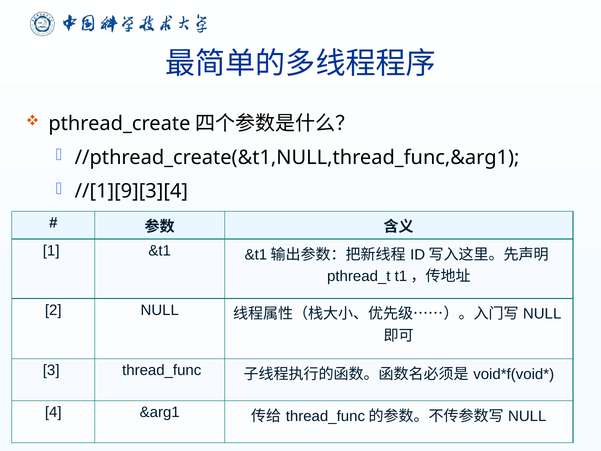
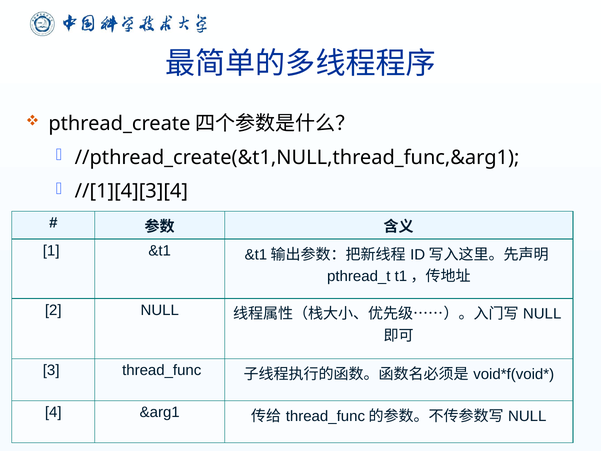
//[1][9][3][4: //[1][9][3][4 -> //[1][4][3][4
